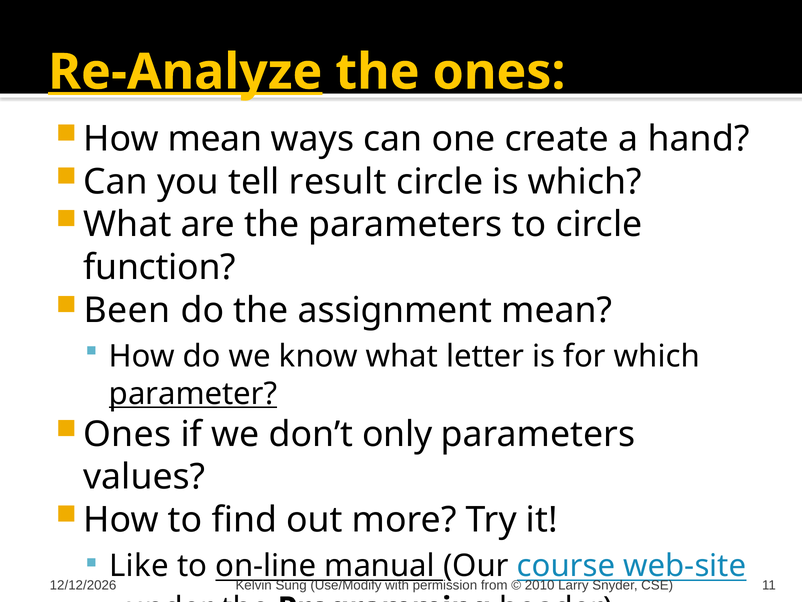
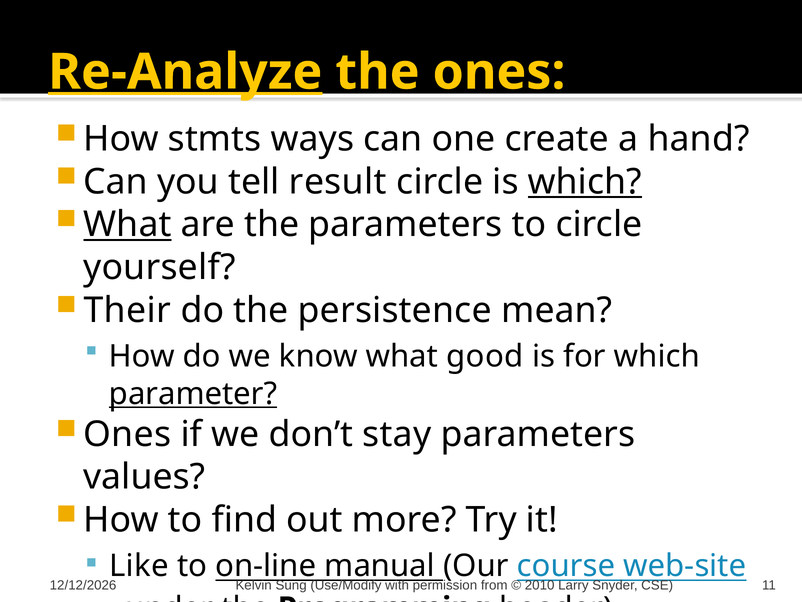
How mean: mean -> stmts
which at (585, 182) underline: none -> present
What at (127, 224) underline: none -> present
function: function -> yourself
Been: Been -> Their
assignment: assignment -> persistence
letter: letter -> good
only: only -> stay
